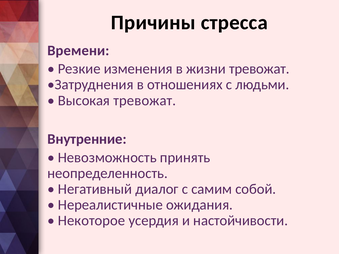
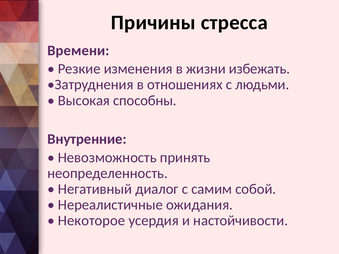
жизни тревожат: тревожат -> избежать
Высокая тревожат: тревожат -> способны
